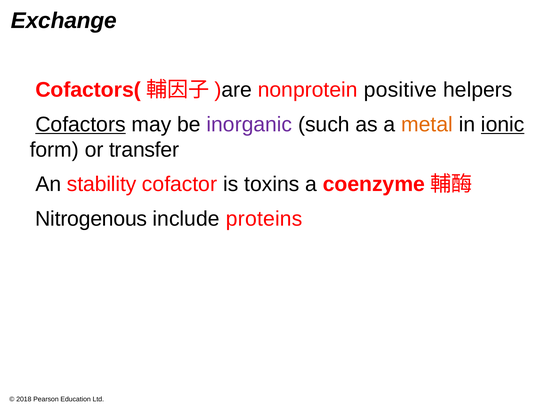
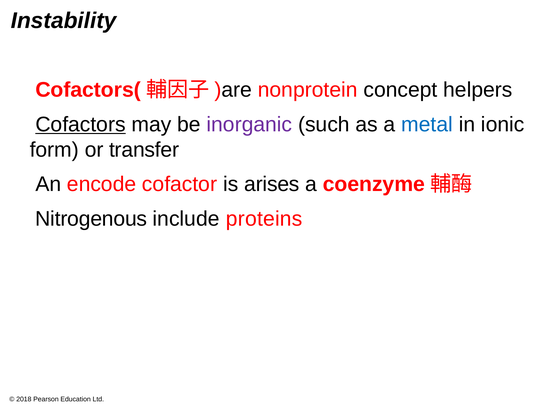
Exchange: Exchange -> Instability
positive: positive -> concept
metal colour: orange -> blue
ionic underline: present -> none
stability: stability -> encode
toxins: toxins -> arises
